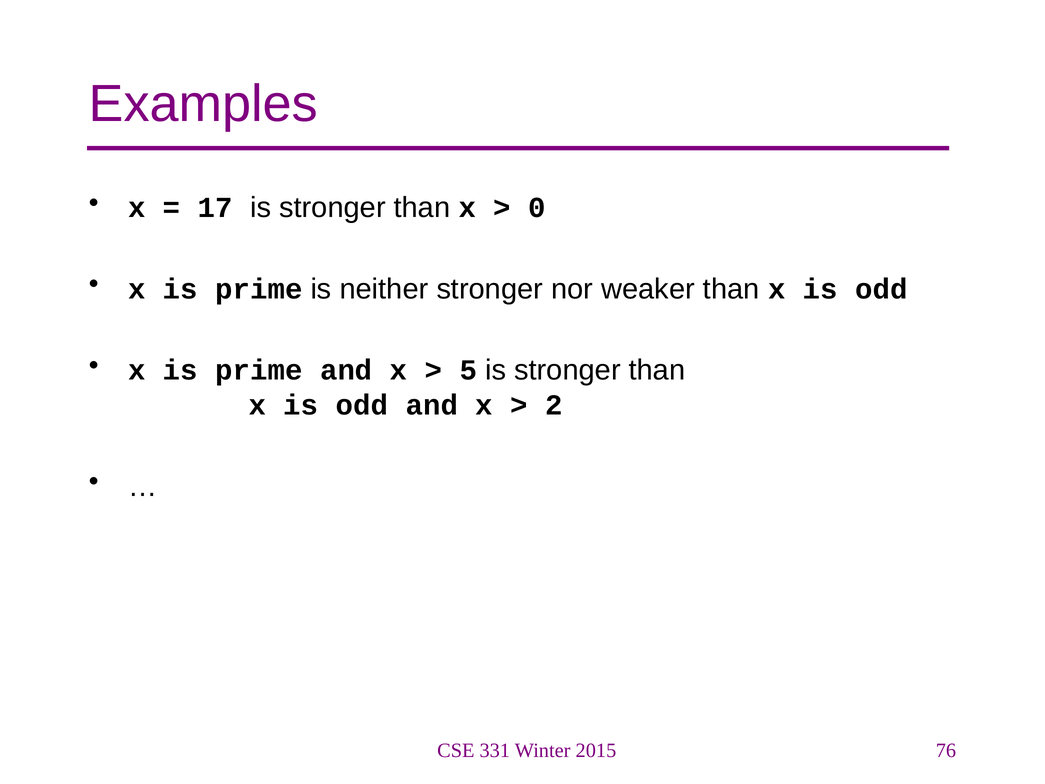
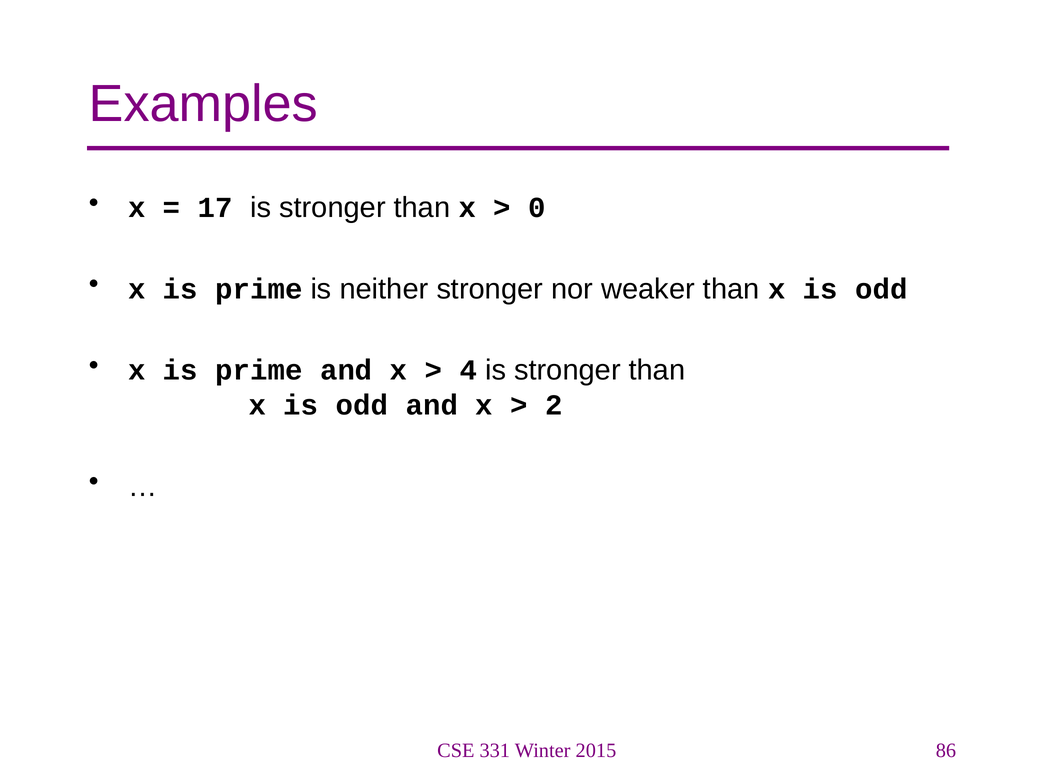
5: 5 -> 4
76: 76 -> 86
